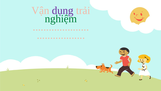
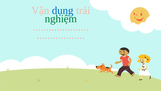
dụng colour: purple -> blue
